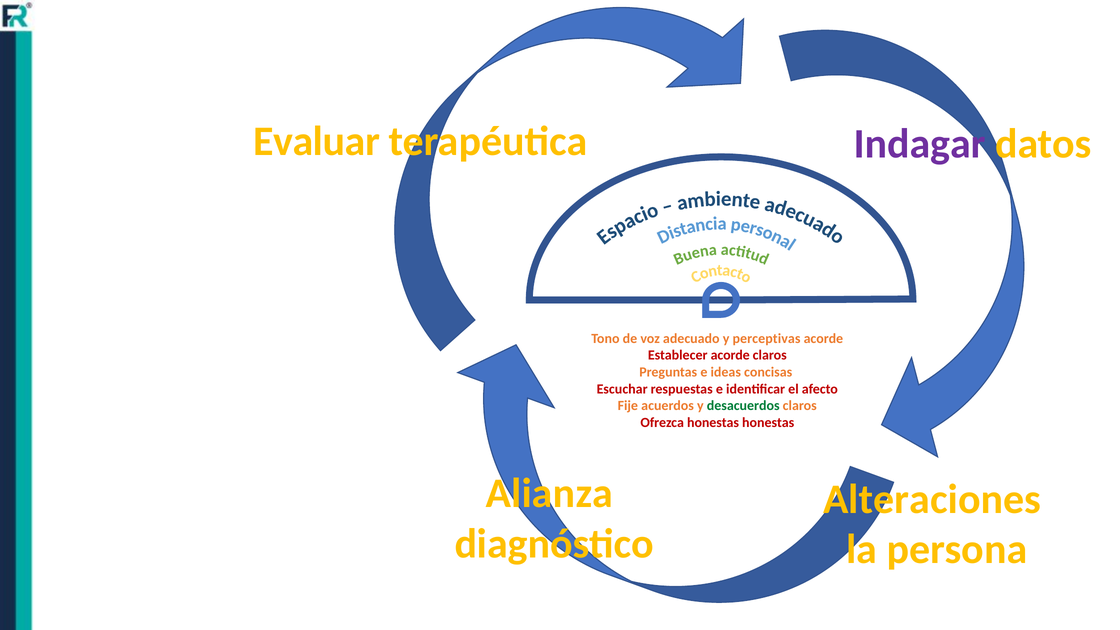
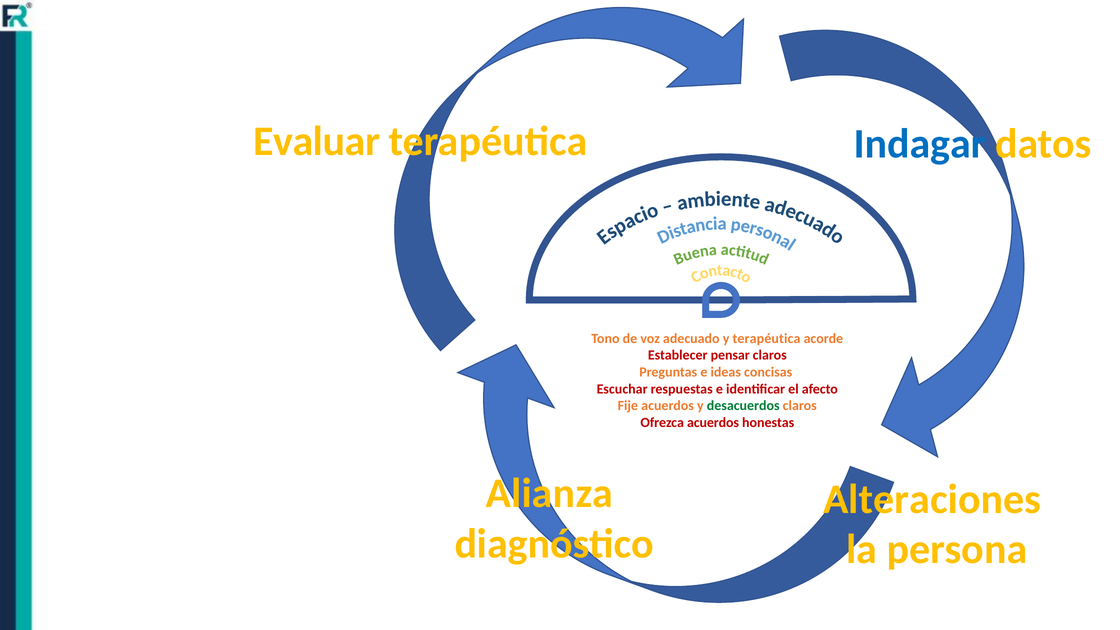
Indagar colour: purple -> blue
y perceptivas: perceptivas -> terapéutica
Establecer acorde: acorde -> pensar
honestas at (713, 423): honestas -> acuerdos
